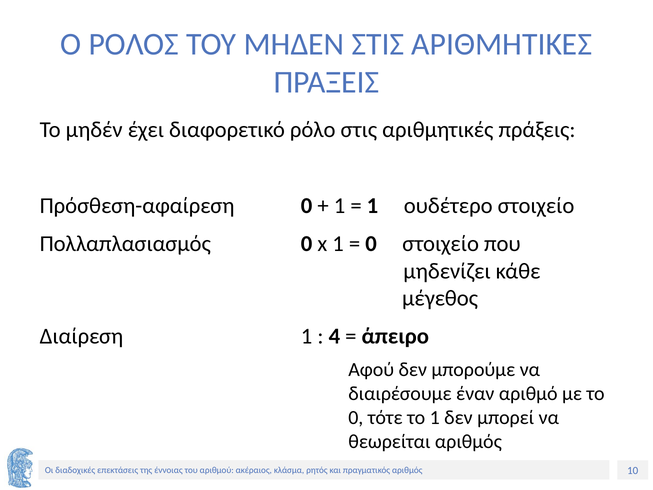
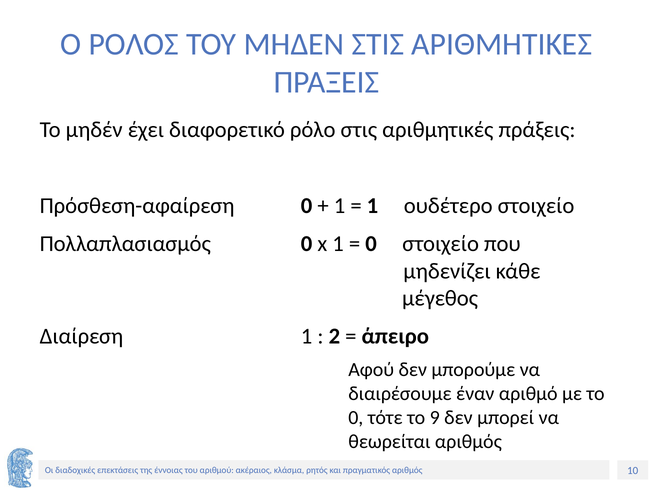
4: 4 -> 2
το 1: 1 -> 9
